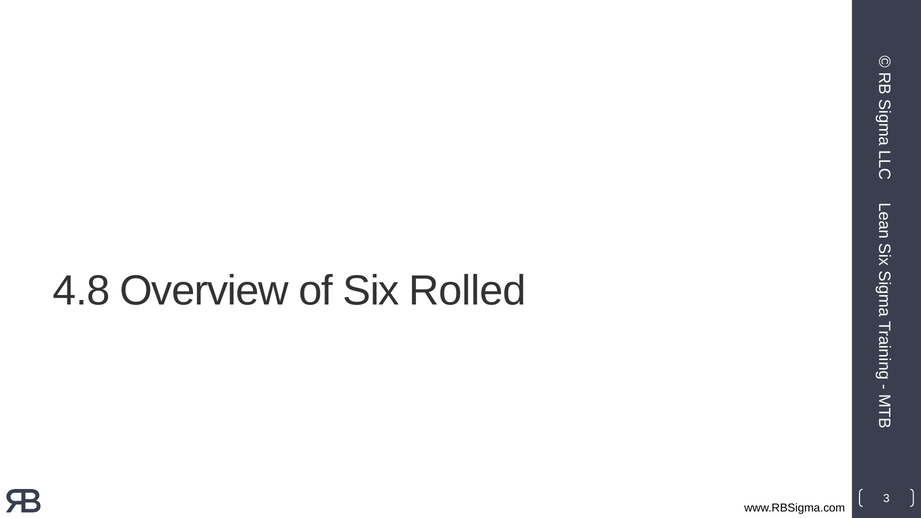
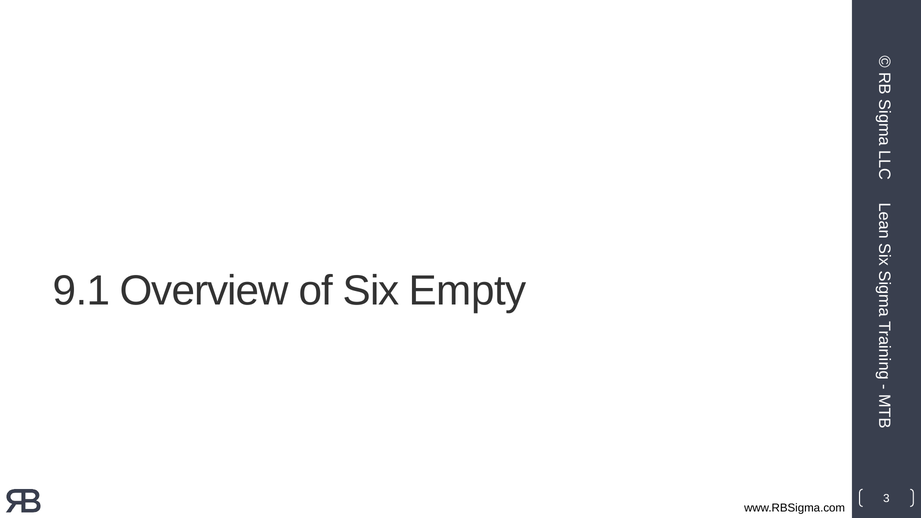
4.8: 4.8 -> 9.1
Rolled: Rolled -> Empty
